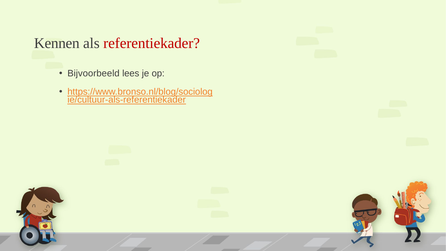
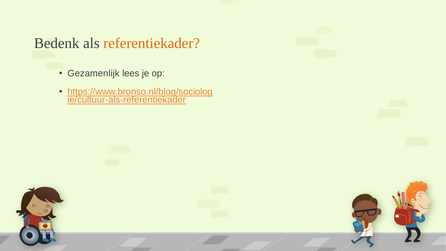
Kennen: Kennen -> Bedenk
referentiekader colour: red -> orange
Bijvoorbeeld: Bijvoorbeeld -> Gezamenlijk
